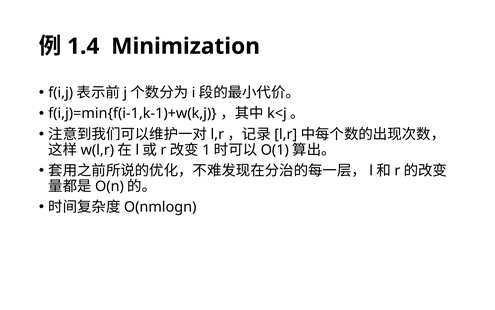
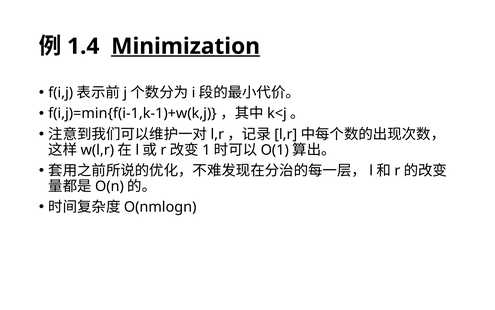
Minimization underline: none -> present
